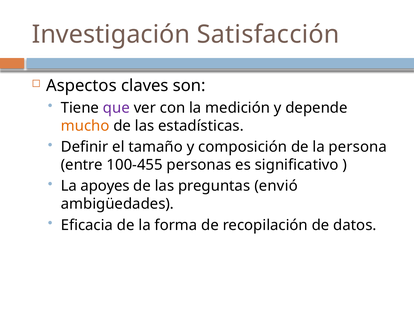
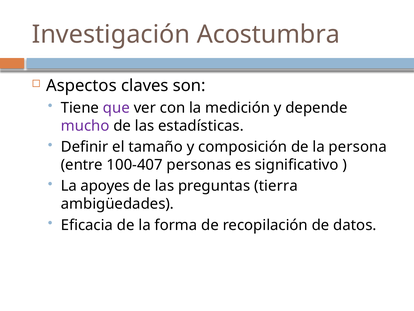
Satisfacción: Satisfacción -> Acostumbra
mucho colour: orange -> purple
100-455: 100-455 -> 100-407
envió: envió -> tierra
